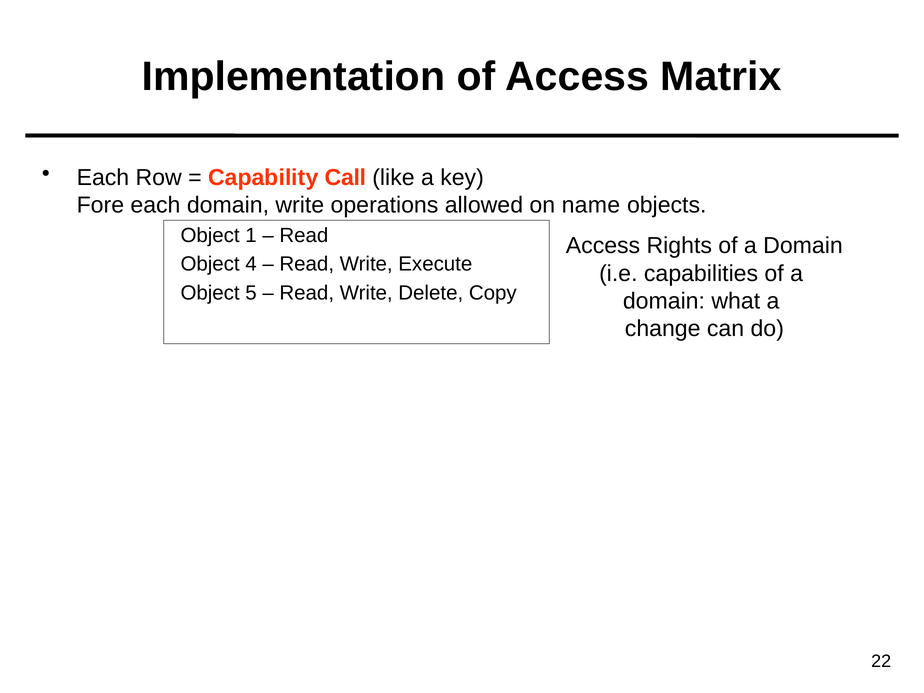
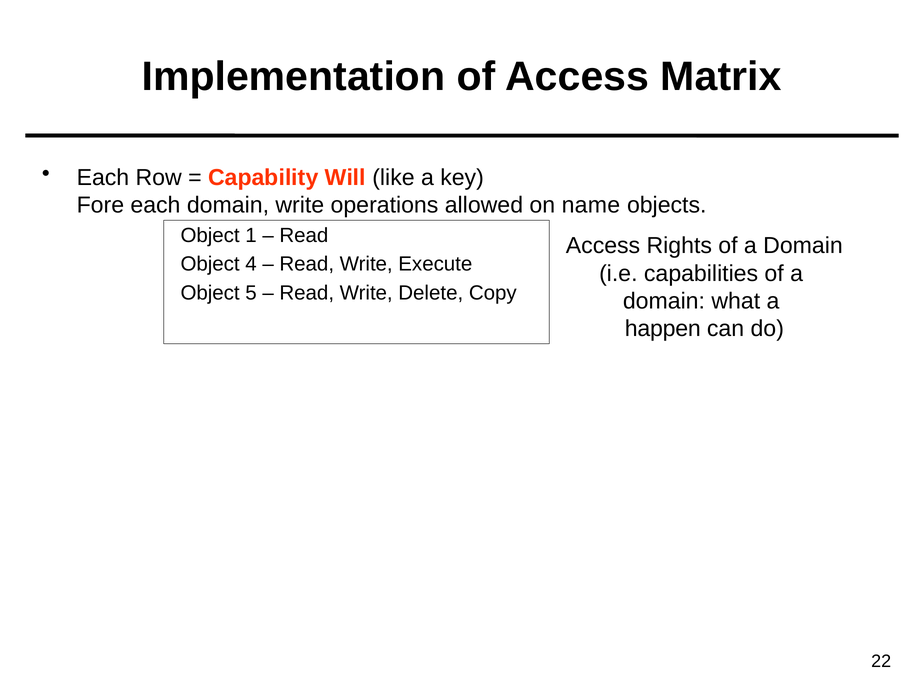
Call: Call -> Will
change: change -> happen
